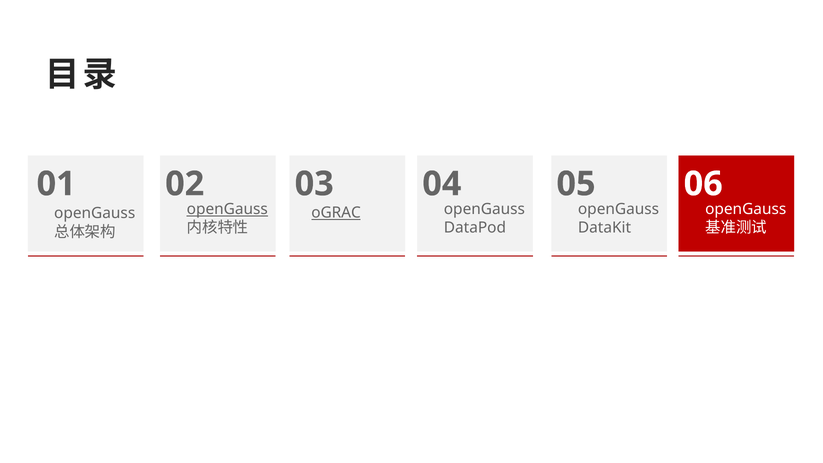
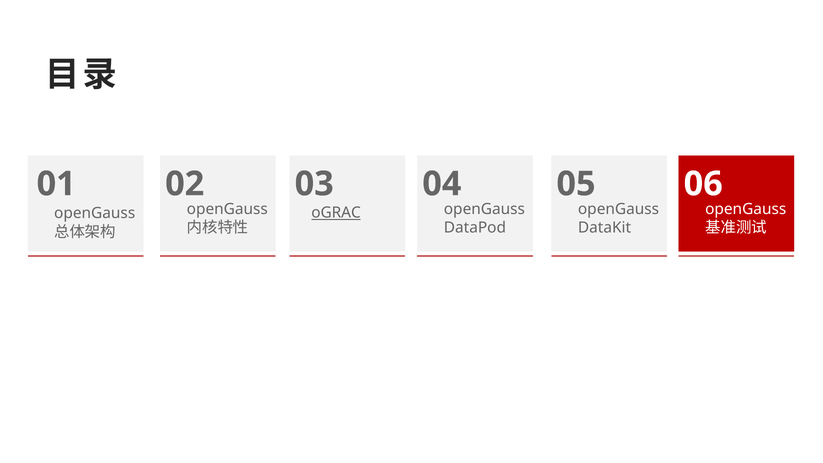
openGauss at (227, 209) underline: present -> none
